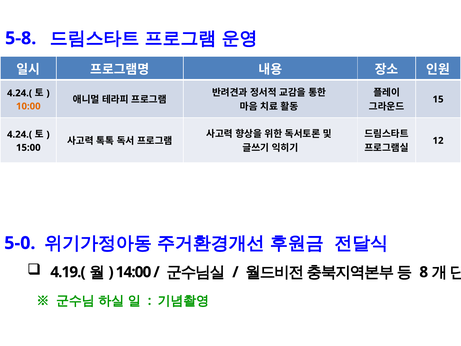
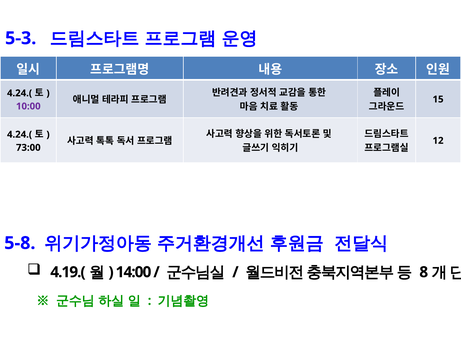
5-8: 5-8 -> 5-3
10:00 colour: orange -> purple
15:00: 15:00 -> 73:00
5-0: 5-0 -> 5-8
